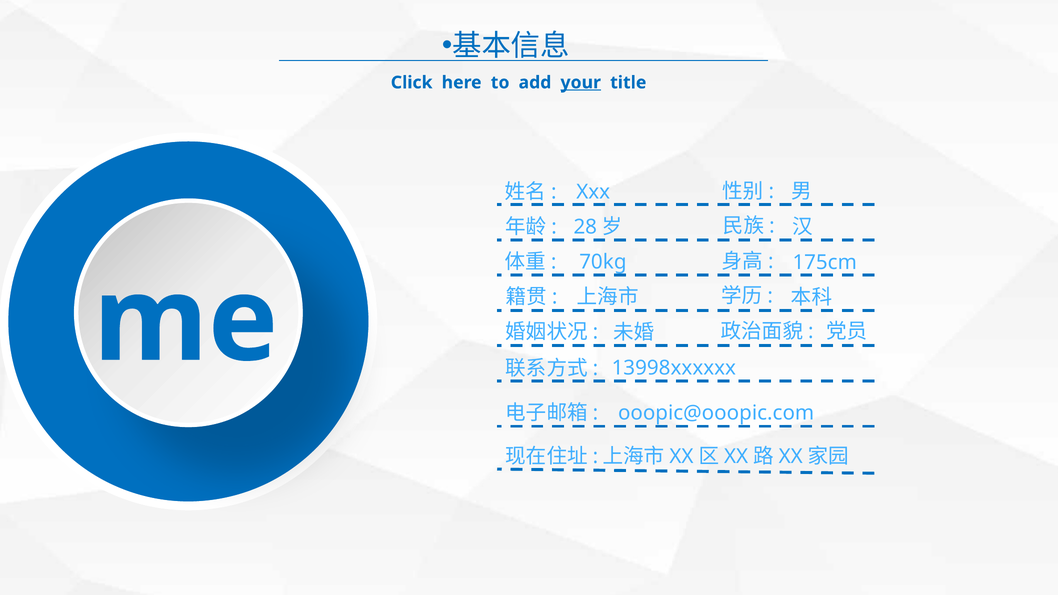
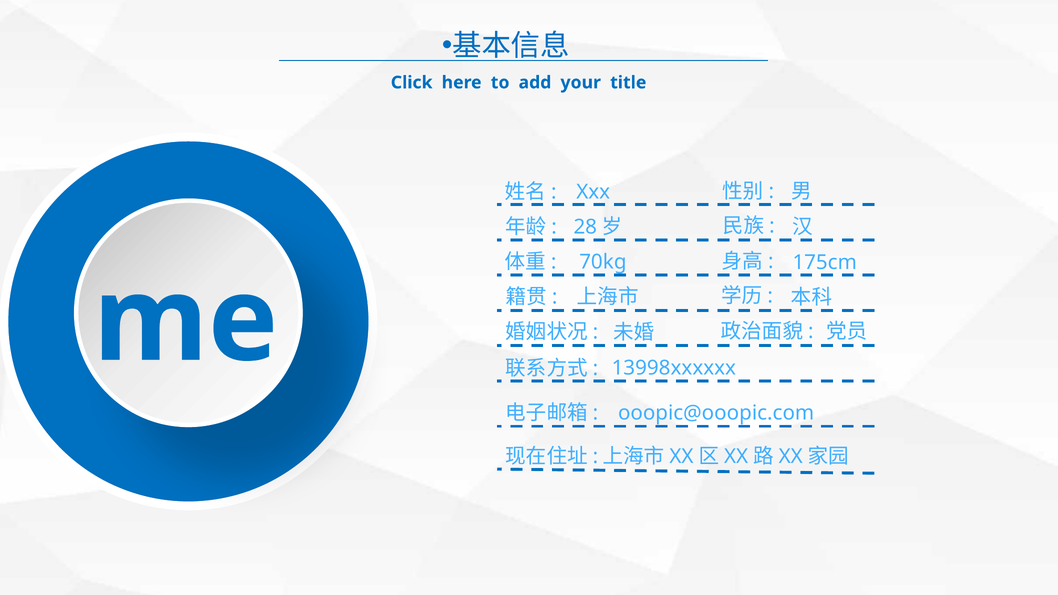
your underline: present -> none
